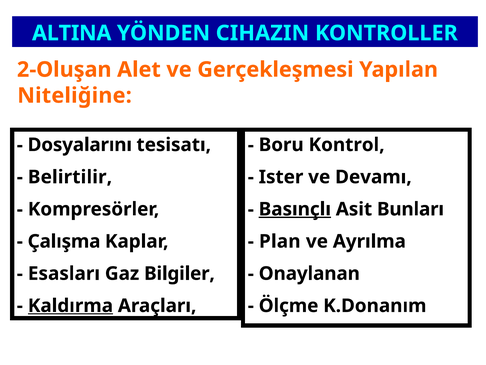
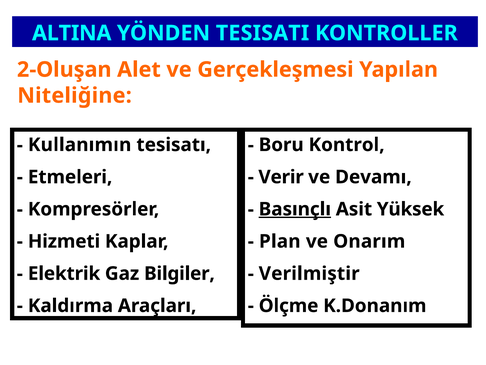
CIHAZIN: CIHAZIN -> TESISATI
Dosyalarını: Dosyalarını -> Kullanımın
Belirtilir: Belirtilir -> Etmeleri
Ister: Ister -> Verir
Bunları: Bunları -> Yüksek
Çalışma: Çalışma -> Hizmeti
Ayrılma: Ayrılma -> Onarım
Esasları: Esasları -> Elektrik
Onaylanan: Onaylanan -> Verilmiştir
Kaldırma underline: present -> none
